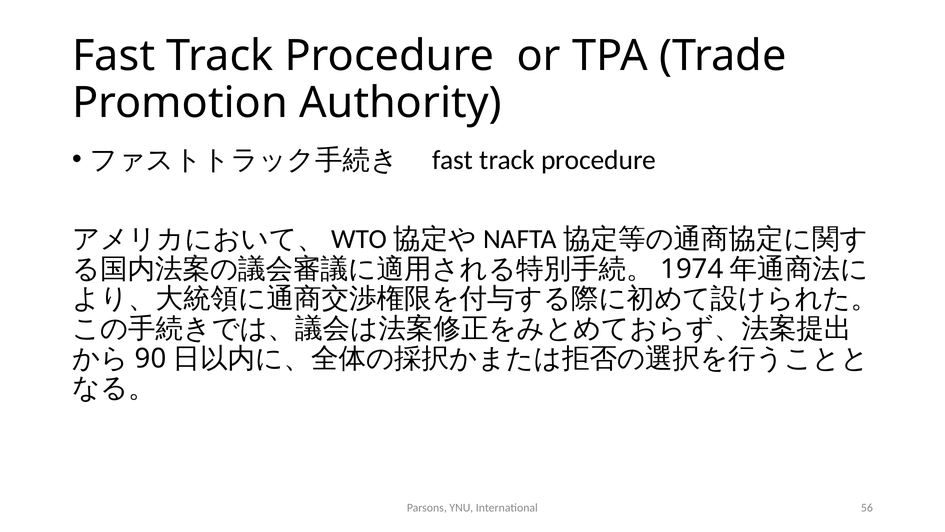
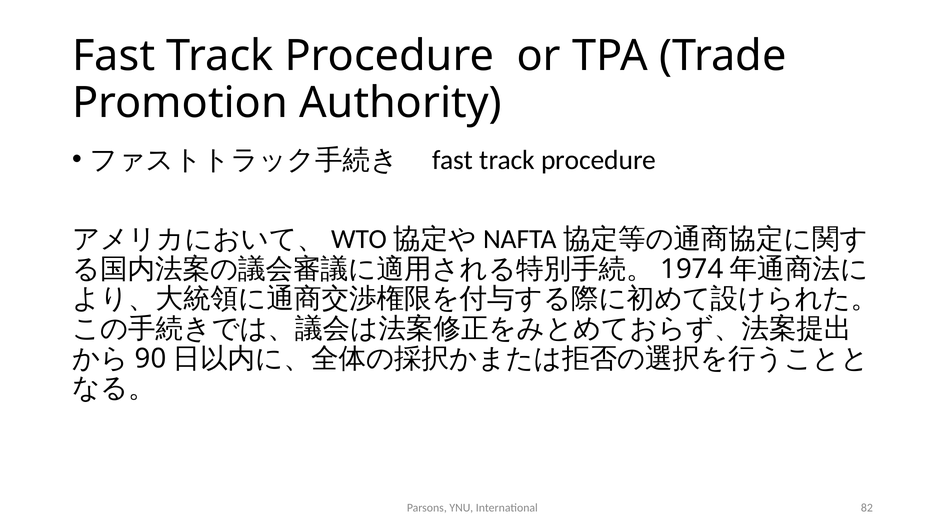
56: 56 -> 82
